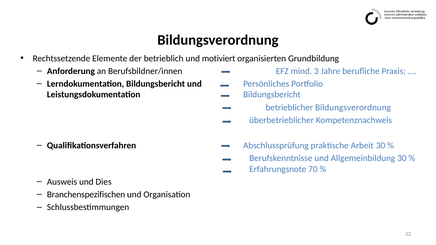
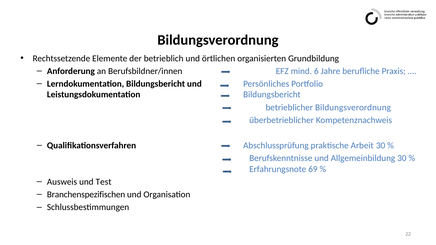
motiviert: motiviert -> örtlichen
3: 3 -> 6
70: 70 -> 69
Dies: Dies -> Test
